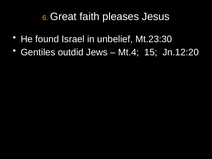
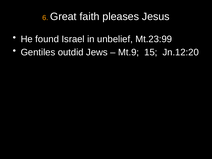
Mt.23:30: Mt.23:30 -> Mt.23:99
Mt.4: Mt.4 -> Mt.9
